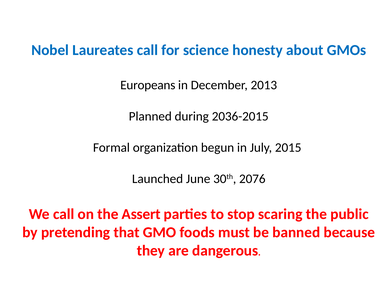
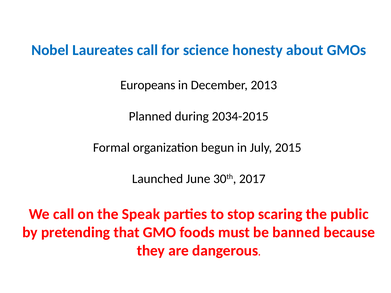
2036-2015: 2036-2015 -> 2034-2015
2076: 2076 -> 2017
Assert: Assert -> Speak
